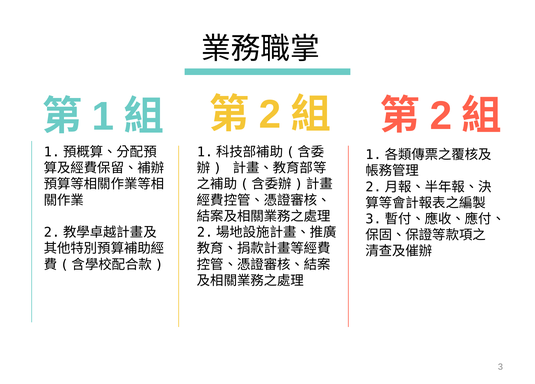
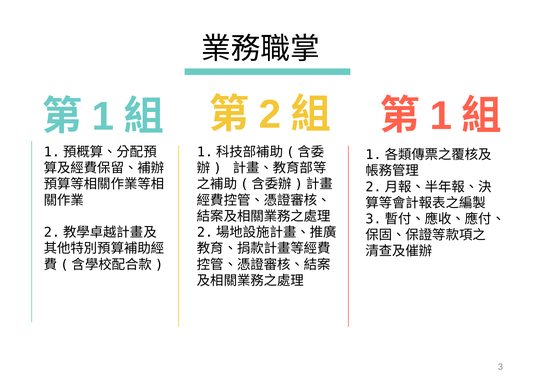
2 at (441, 116): 2 -> 1
